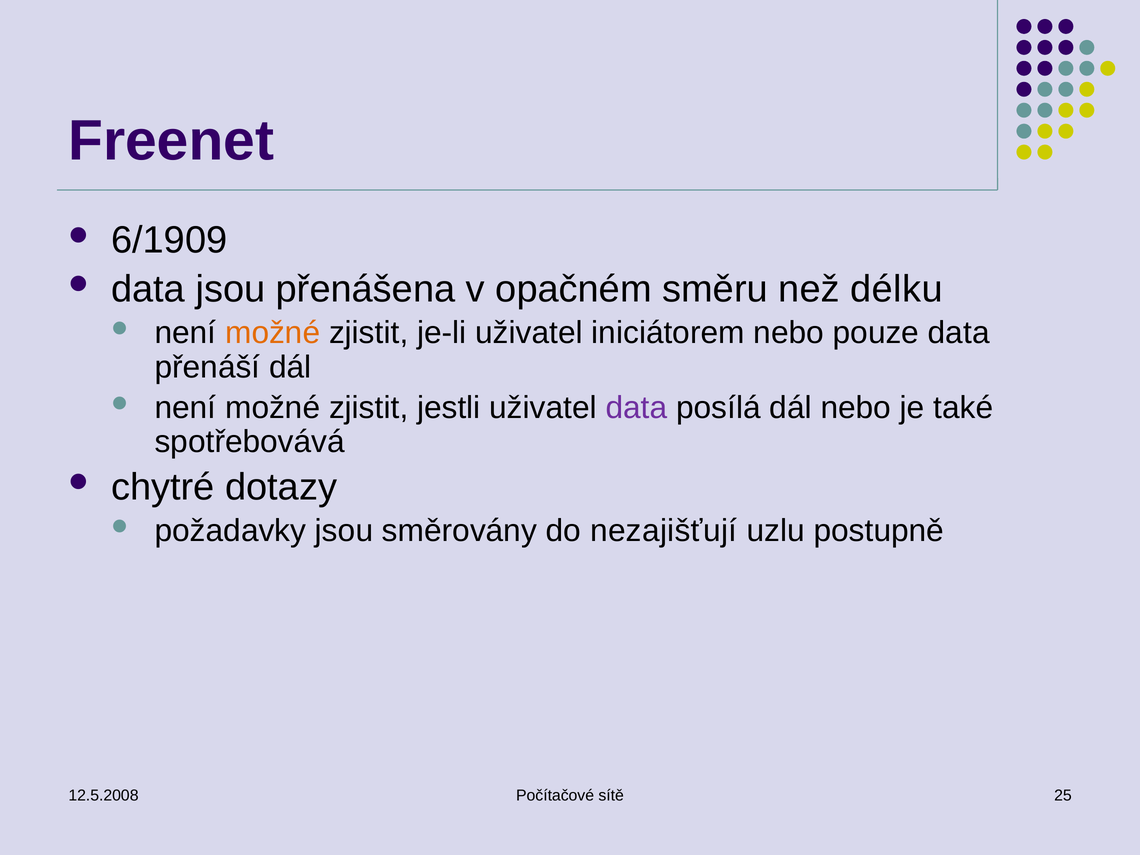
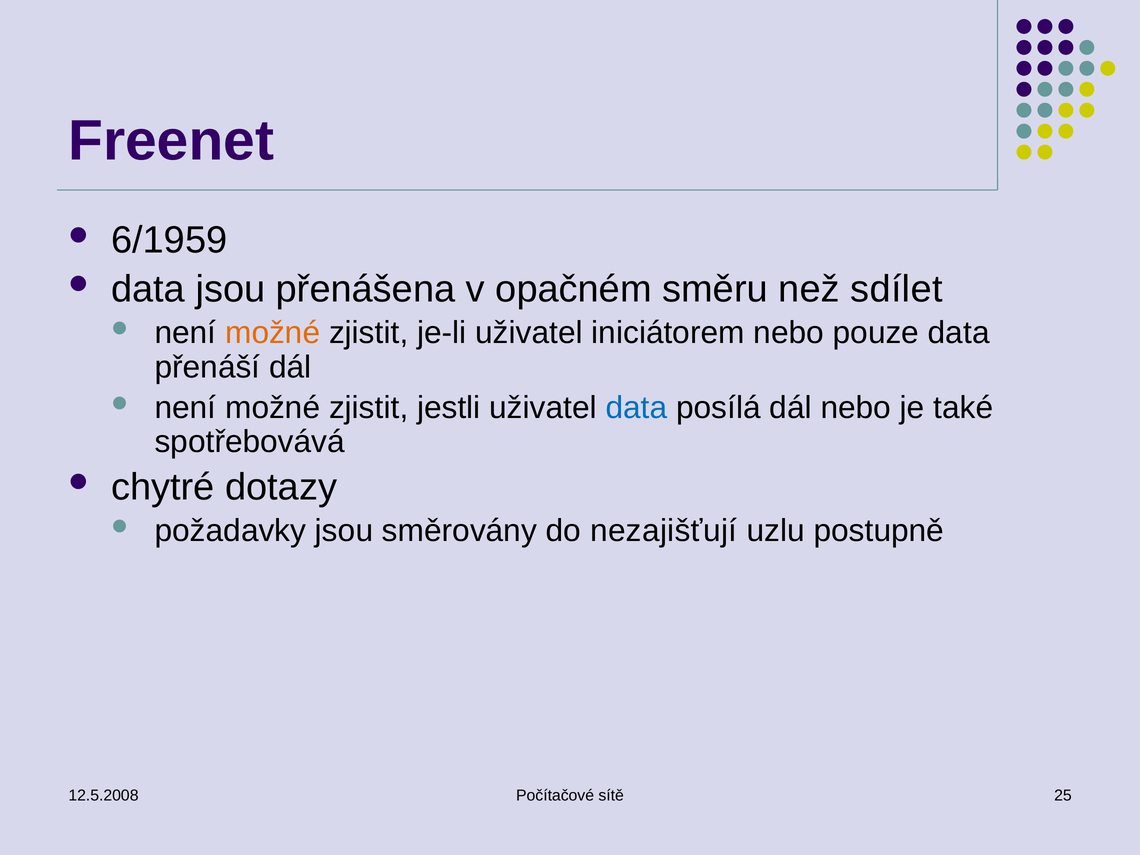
6/1909: 6/1909 -> 6/1959
délku: délku -> sdílet
data at (636, 408) colour: purple -> blue
